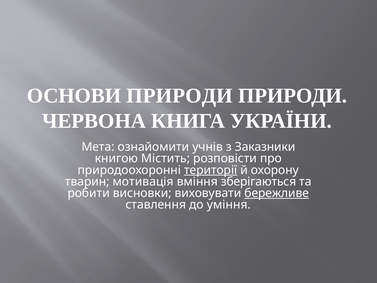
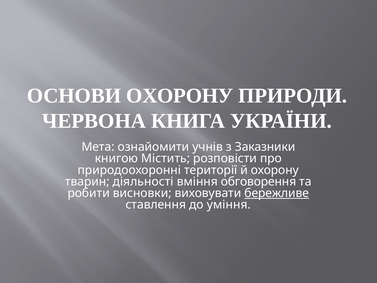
ОСНОВИ ПРИРОДИ: ПРИРОДИ -> ОХОРОНУ
території underline: present -> none
мотивація: мотивація -> діяльності
зберігаються: зберігаються -> обговорення
